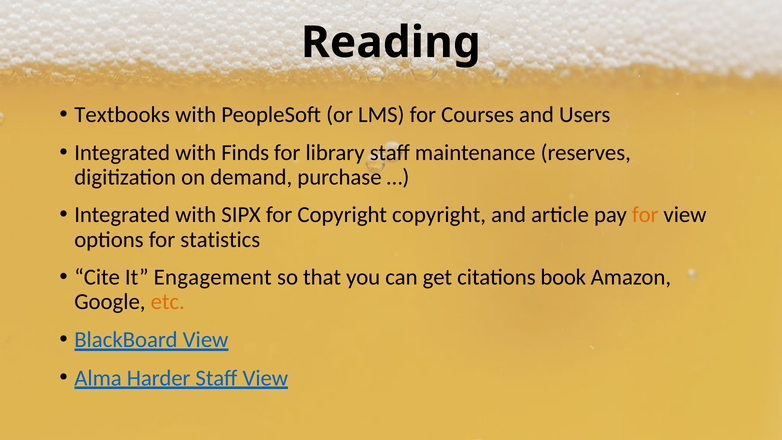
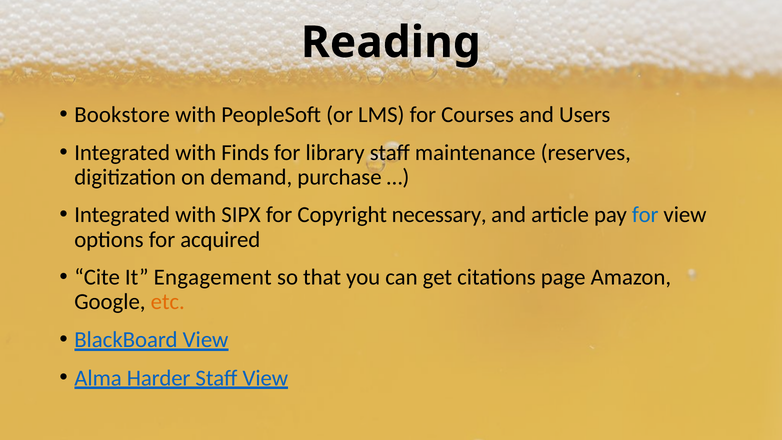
Textbooks: Textbooks -> Bookstore
Copyright copyright: copyright -> necessary
for at (645, 215) colour: orange -> blue
statistics: statistics -> acquired
book: book -> page
